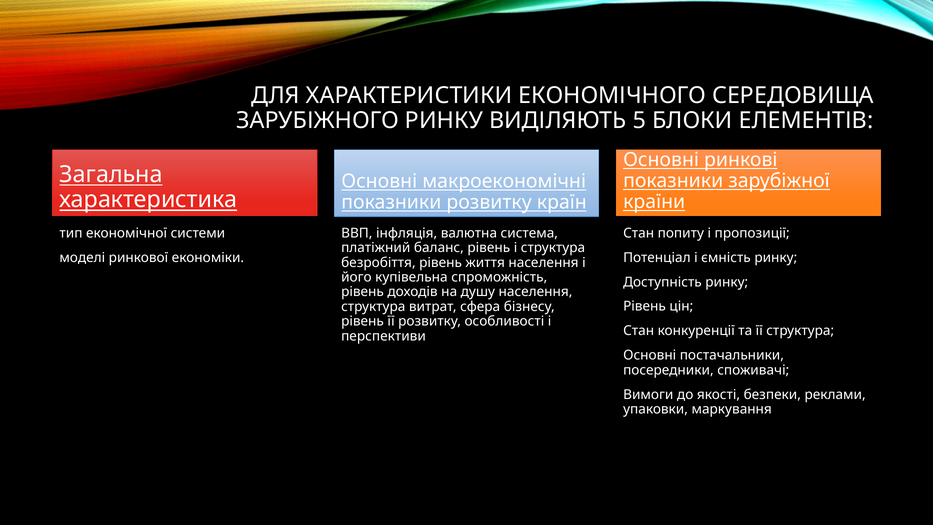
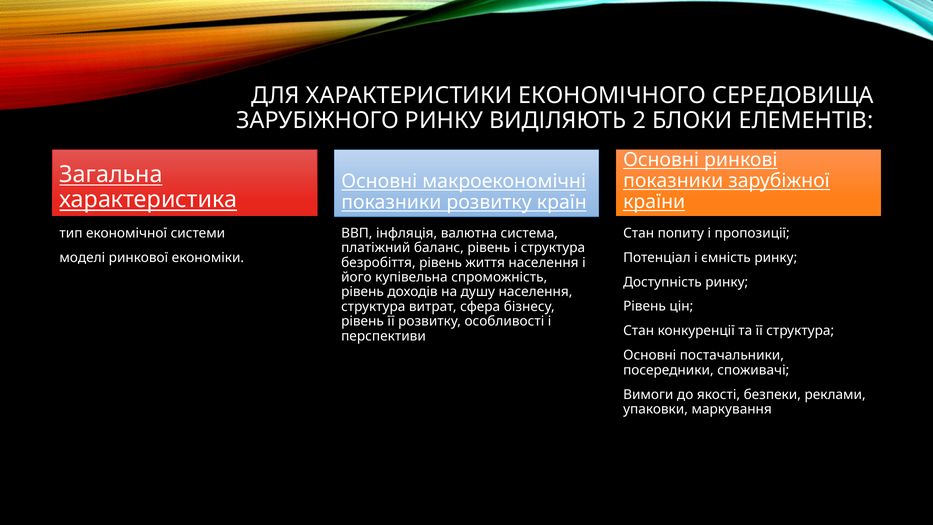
5: 5 -> 2
